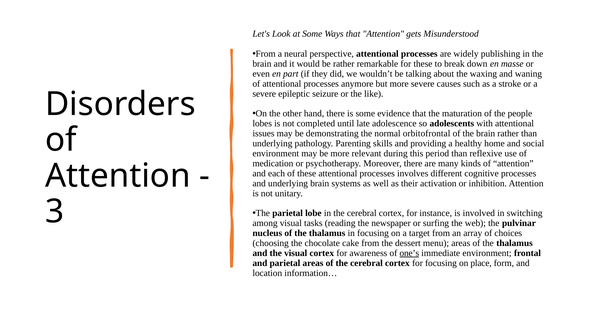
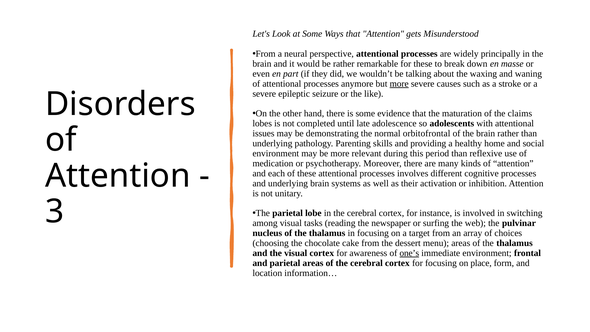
publishing: publishing -> principally
more at (399, 84) underline: none -> present
people: people -> claims
